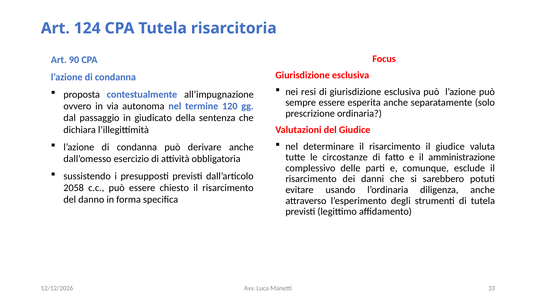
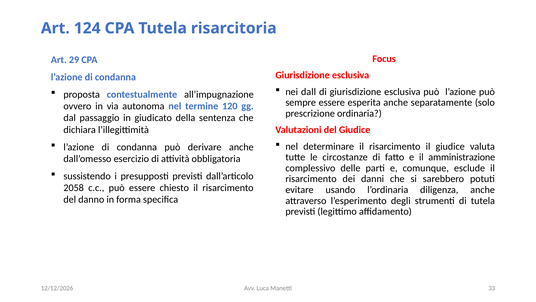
90: 90 -> 29
resi: resi -> dall
